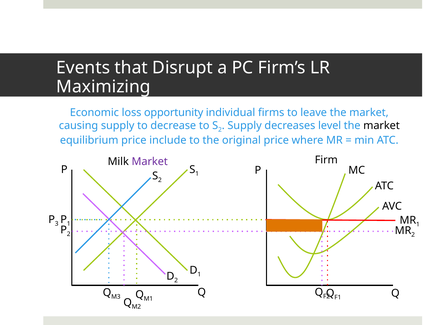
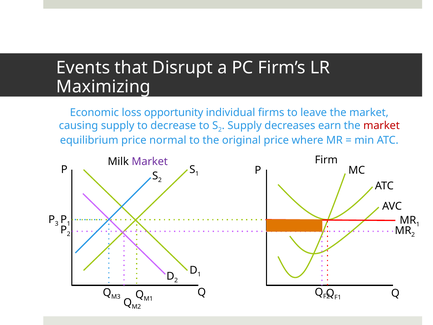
level: level -> earn
market at (382, 126) colour: black -> red
include: include -> normal
